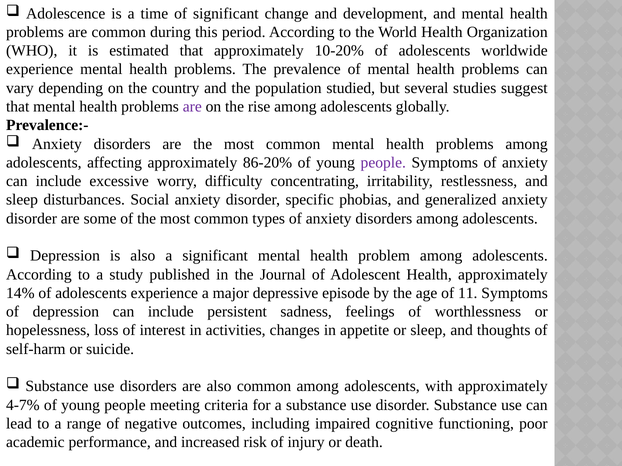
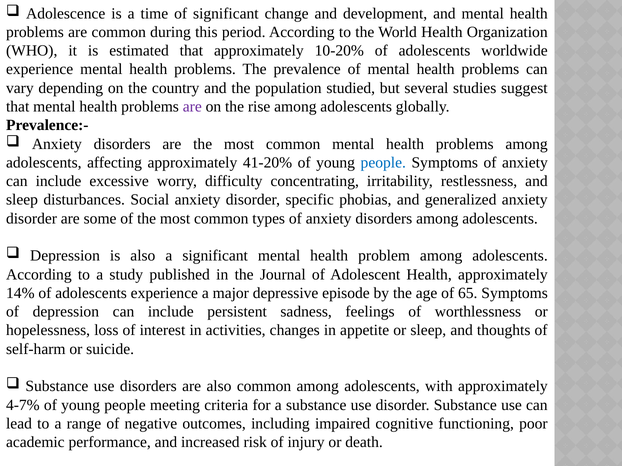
86-20%: 86-20% -> 41-20%
people at (383, 163) colour: purple -> blue
11: 11 -> 65
